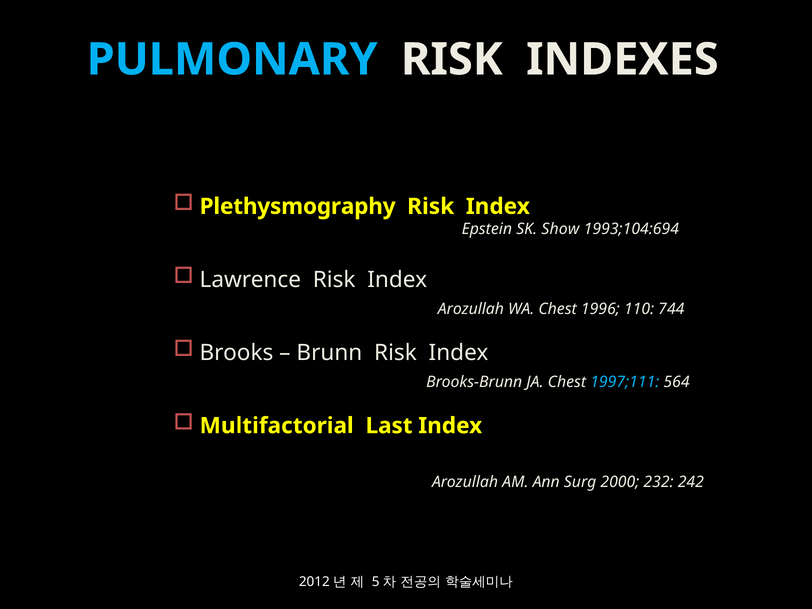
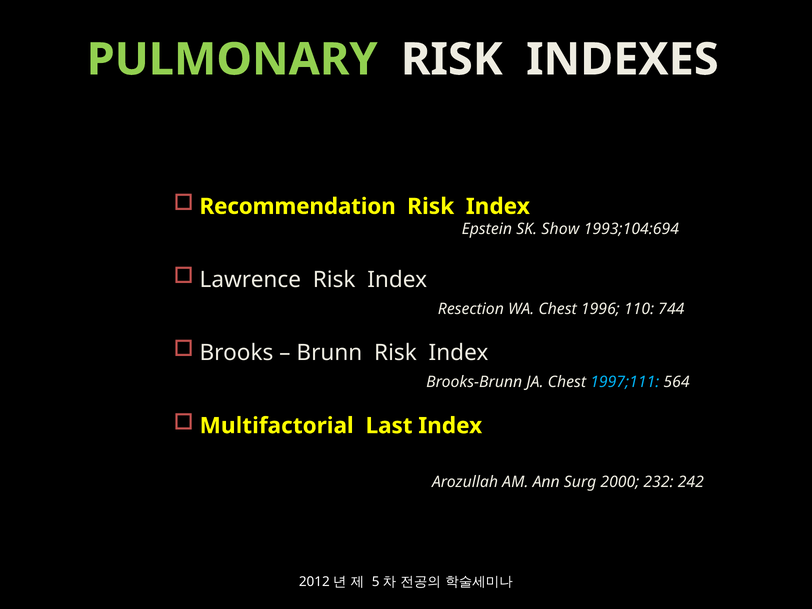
PULMONARY colour: light blue -> light green
Plethysmography: Plethysmography -> Recommendation
Arozullah at (471, 309): Arozullah -> Resection
